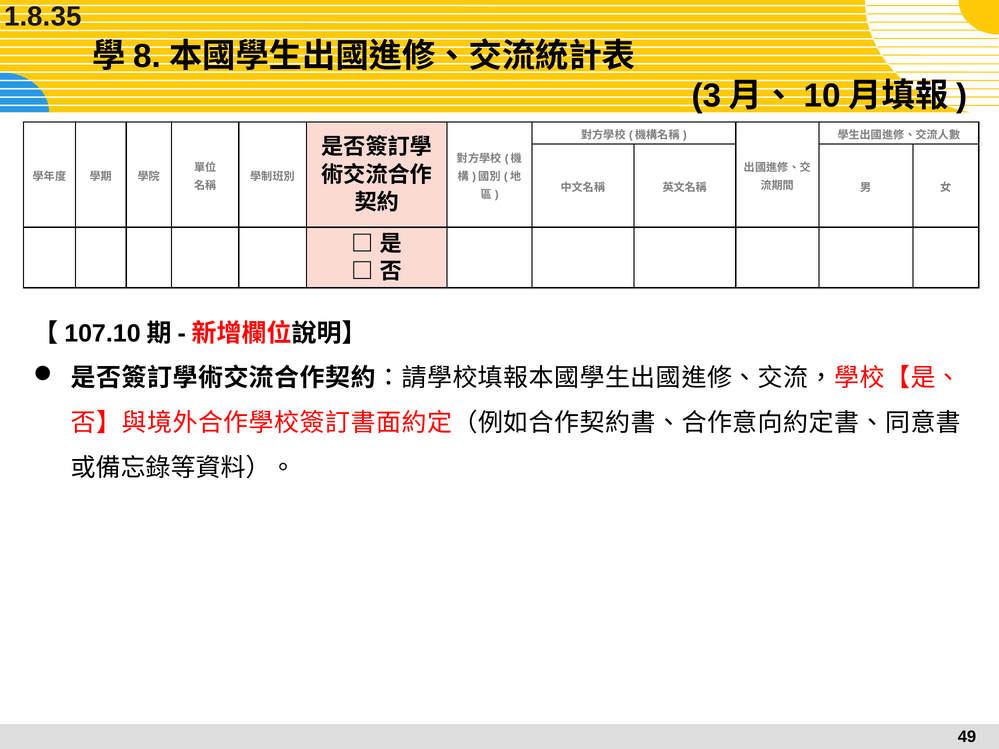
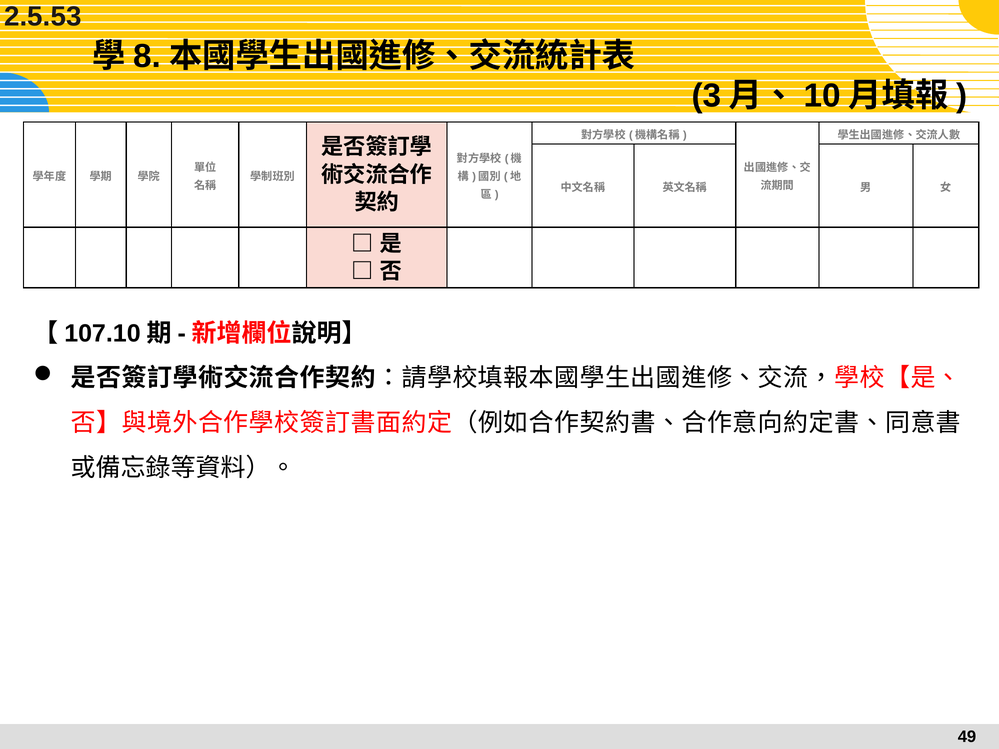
1.8.35: 1.8.35 -> 2.5.53
